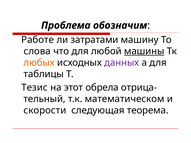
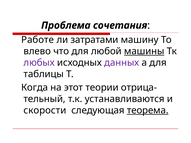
обозначим: обозначим -> сочетания
слова: слова -> влево
любых colour: orange -> purple
Тезис: Тезис -> Когда
обрела: обрела -> теории
математическом: математическом -> устанавливаются
теорема underline: none -> present
